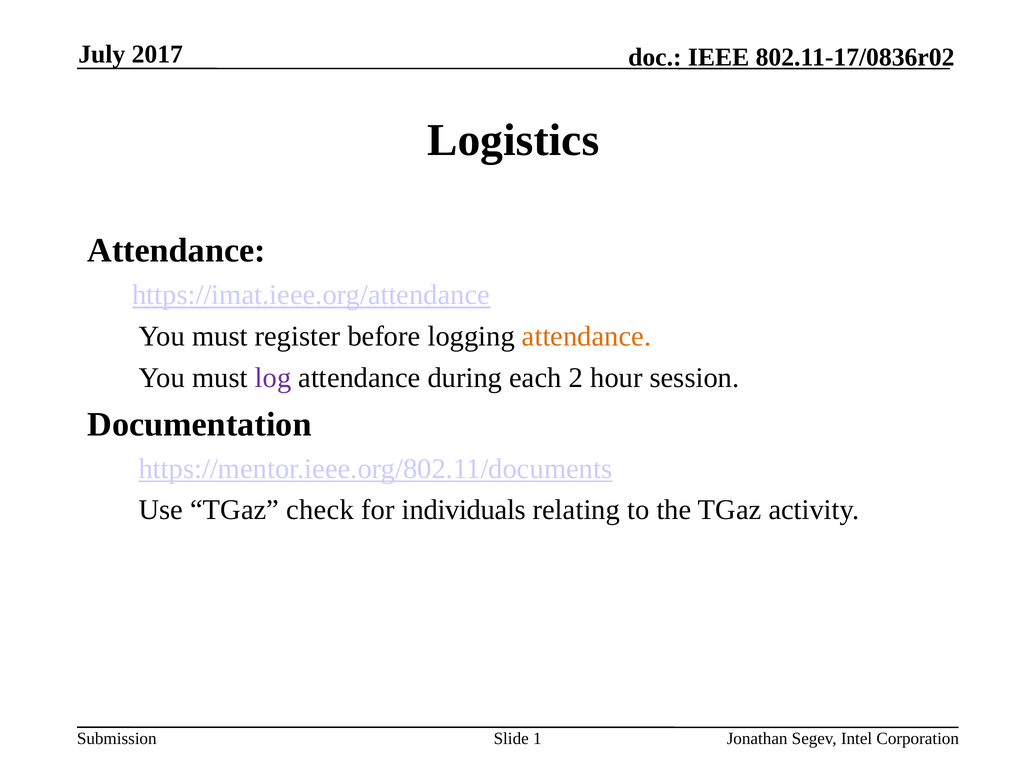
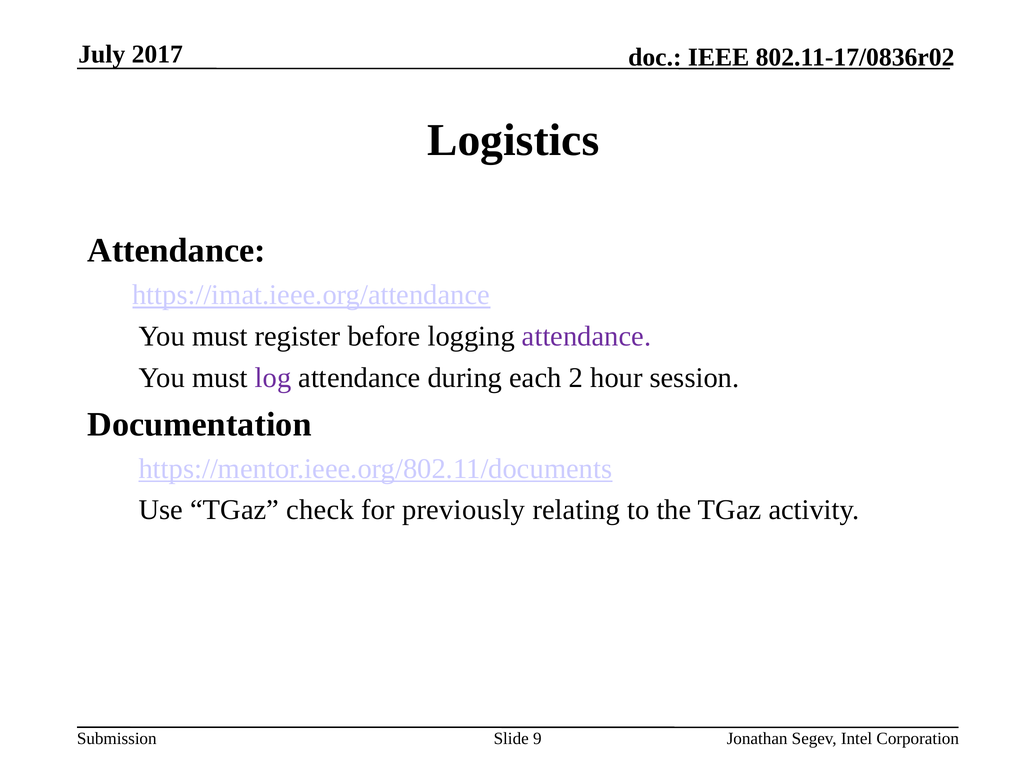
attendance at (587, 336) colour: orange -> purple
individuals: individuals -> previously
1: 1 -> 9
